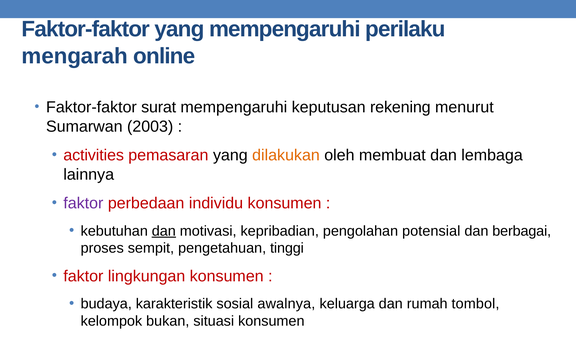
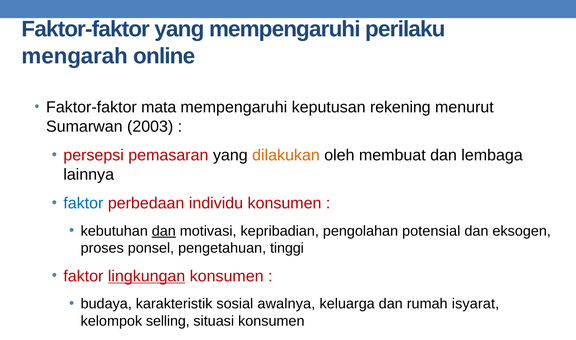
surat: surat -> mata
activities: activities -> persepsi
faktor at (83, 203) colour: purple -> blue
berbagai: berbagai -> eksogen
sempit: sempit -> ponsel
lingkungan underline: none -> present
tombol: tombol -> isyarat
bukan: bukan -> selling
